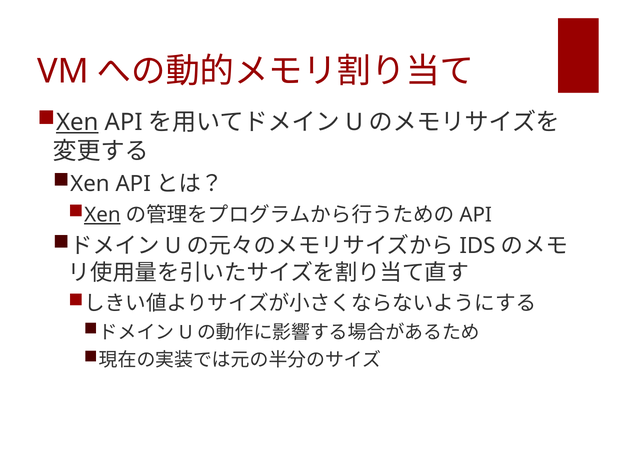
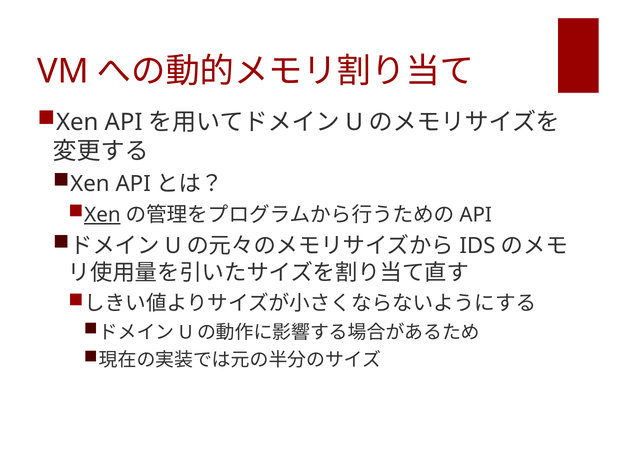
Xen at (77, 122) underline: present -> none
